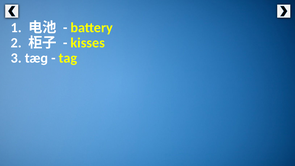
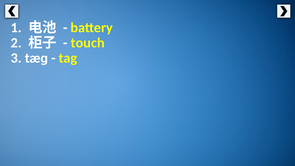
kisses: kisses -> touch
